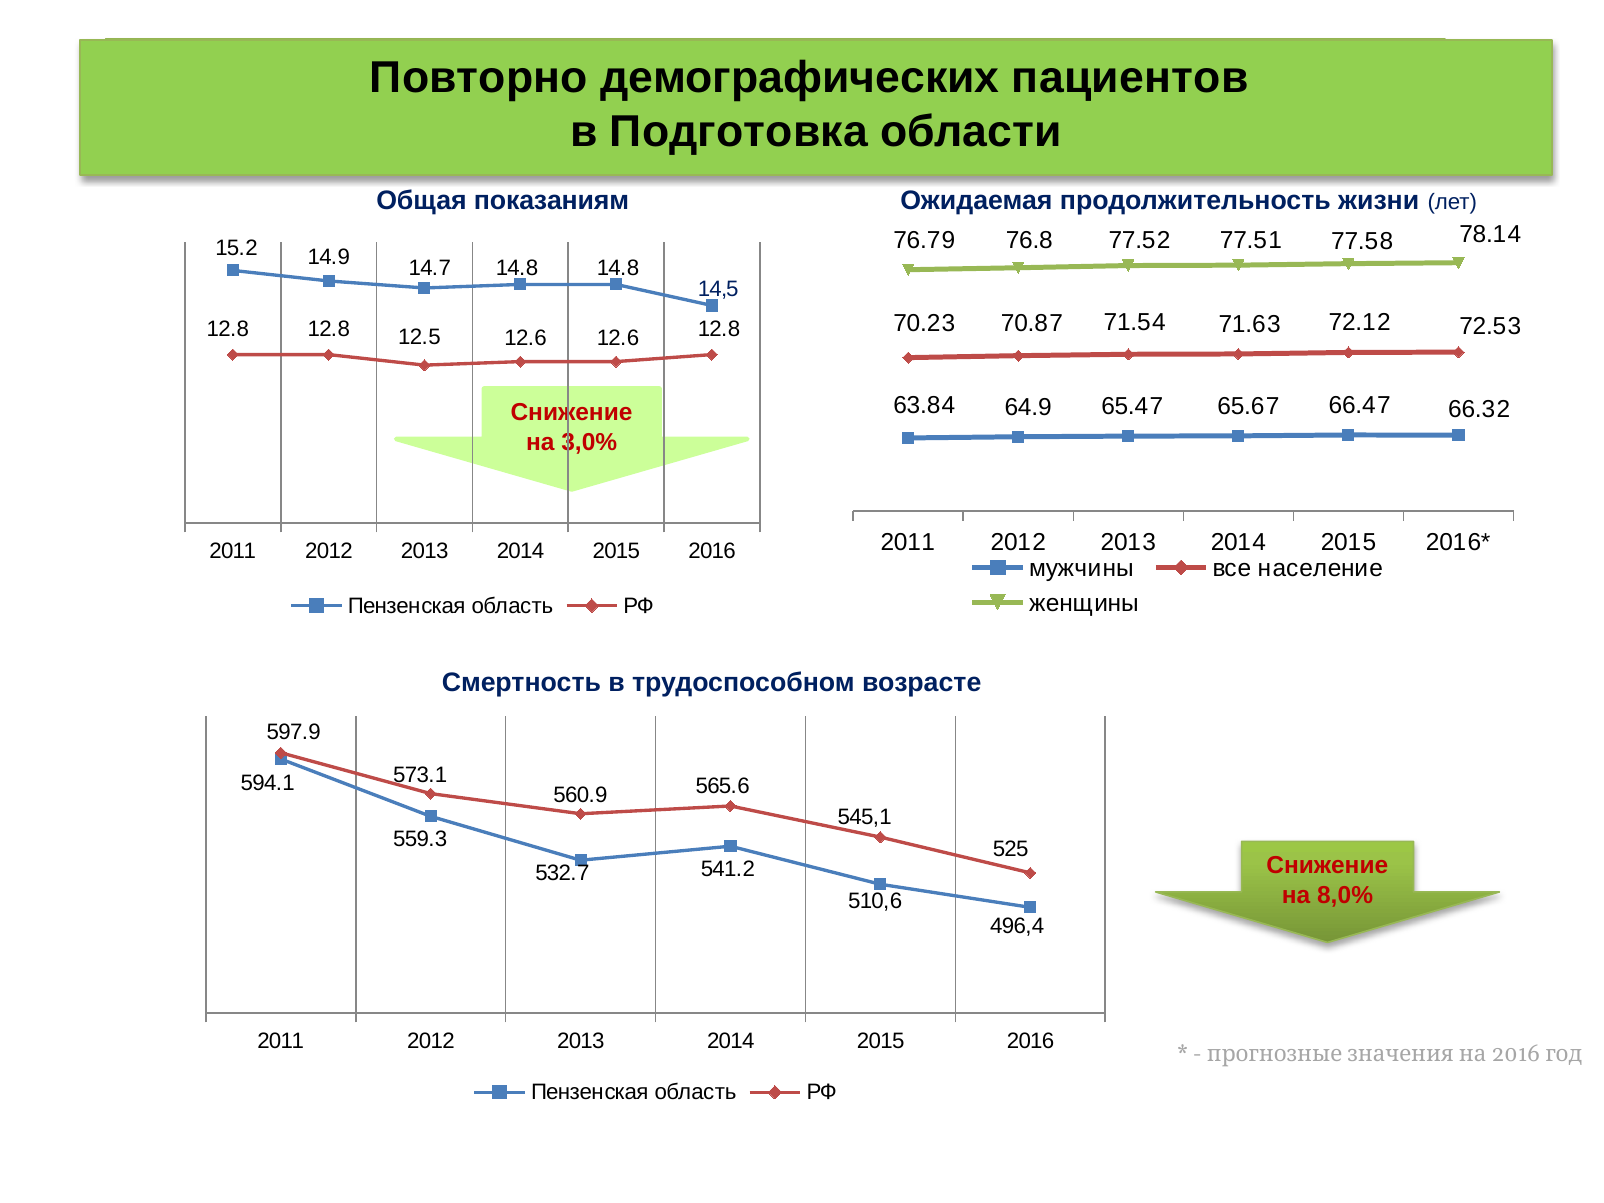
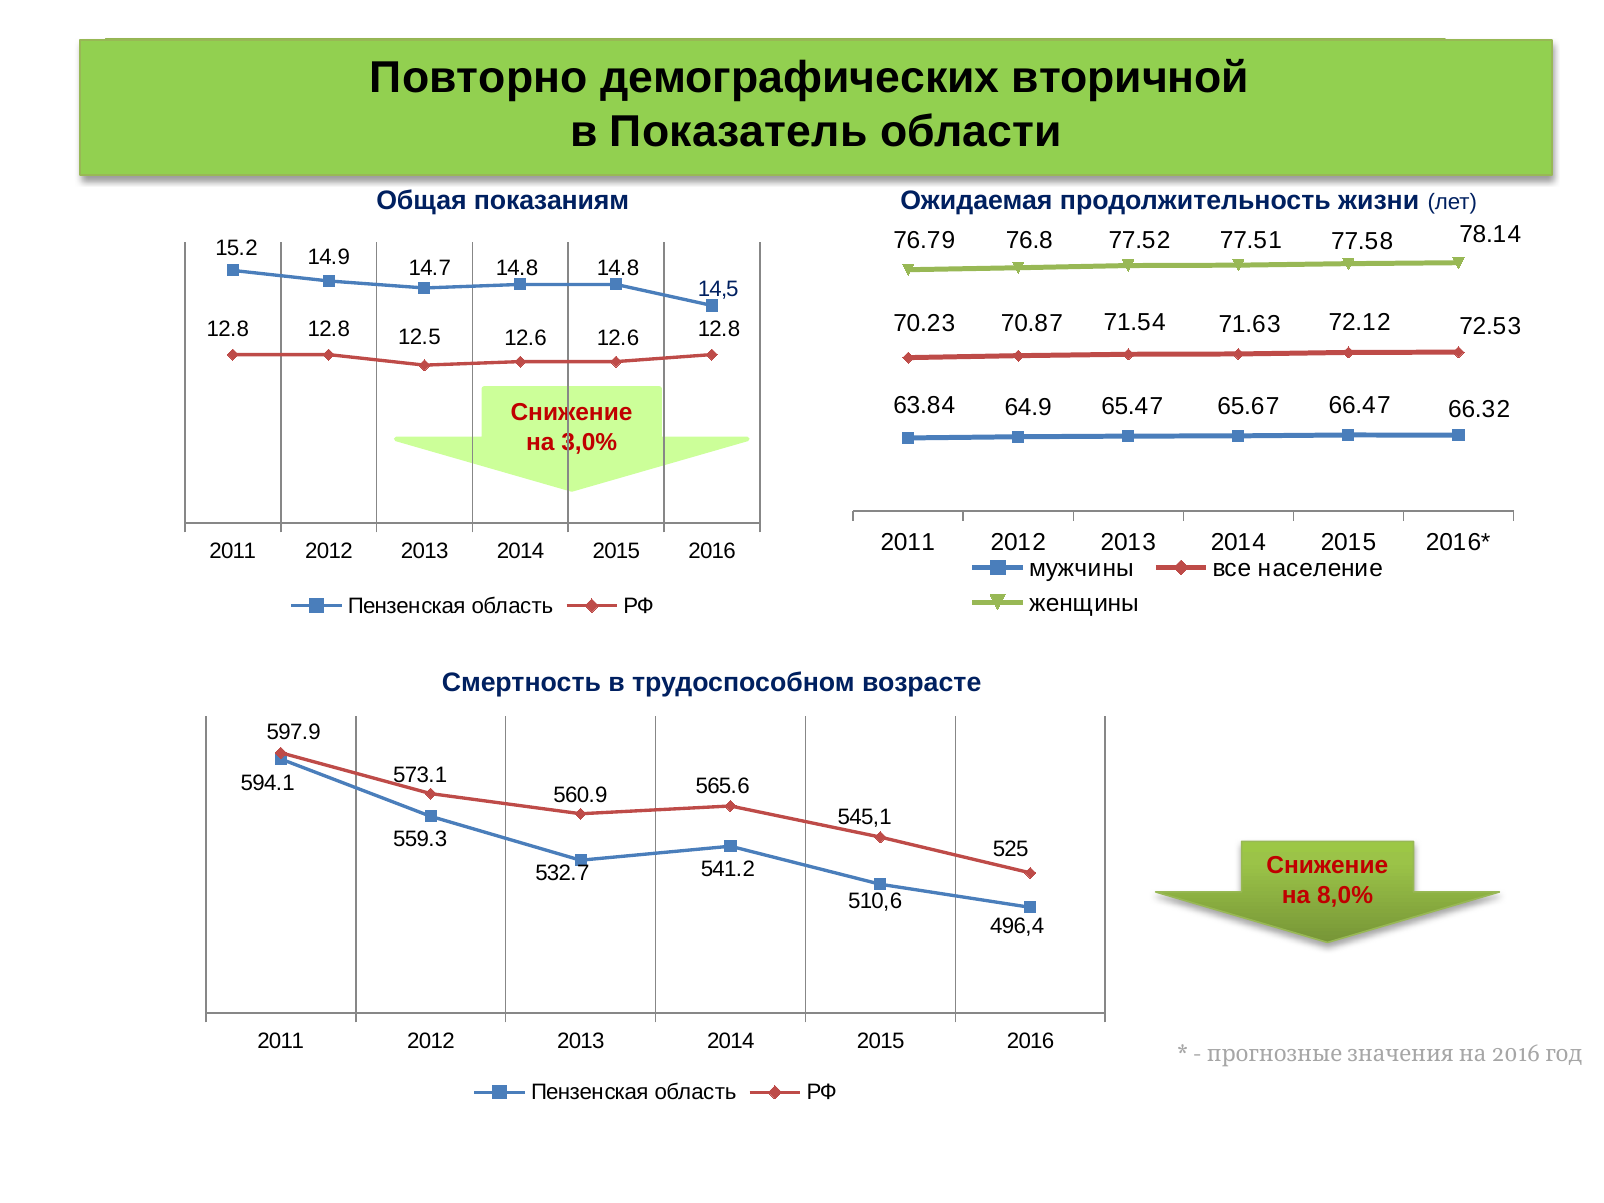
пациентов: пациентов -> вторичной
Подготовка: Подготовка -> Показатель
